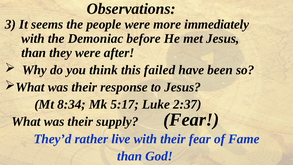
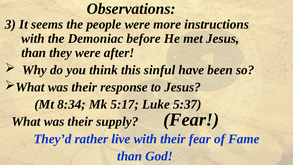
immediately: immediately -> instructions
failed: failed -> sinful
2:37: 2:37 -> 5:37
